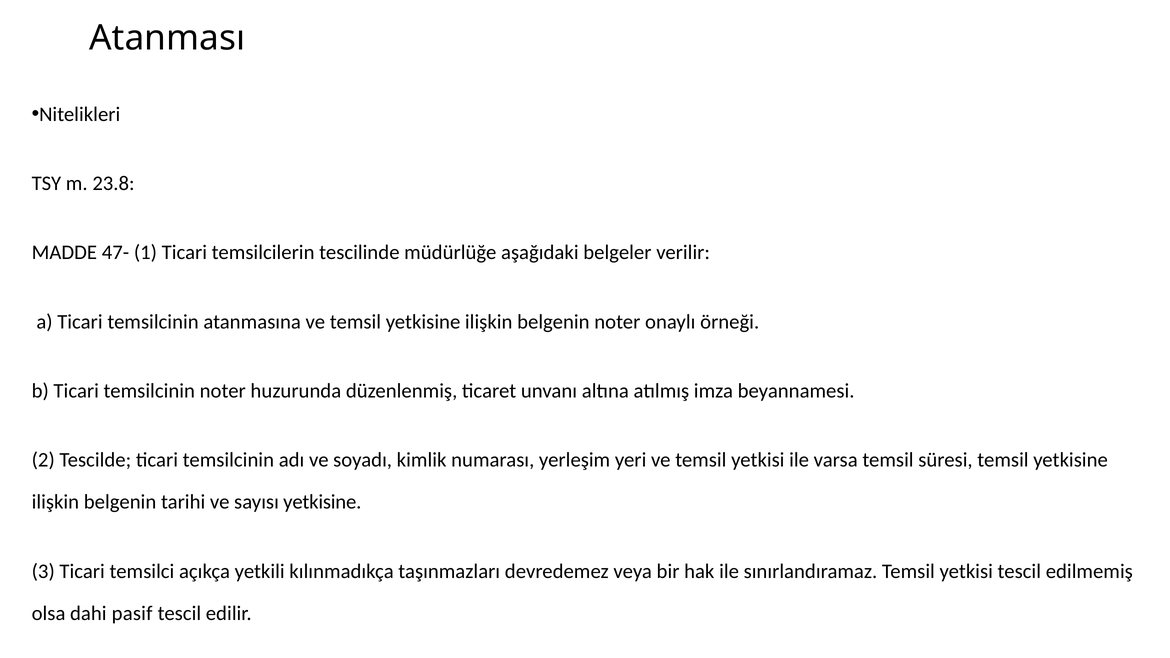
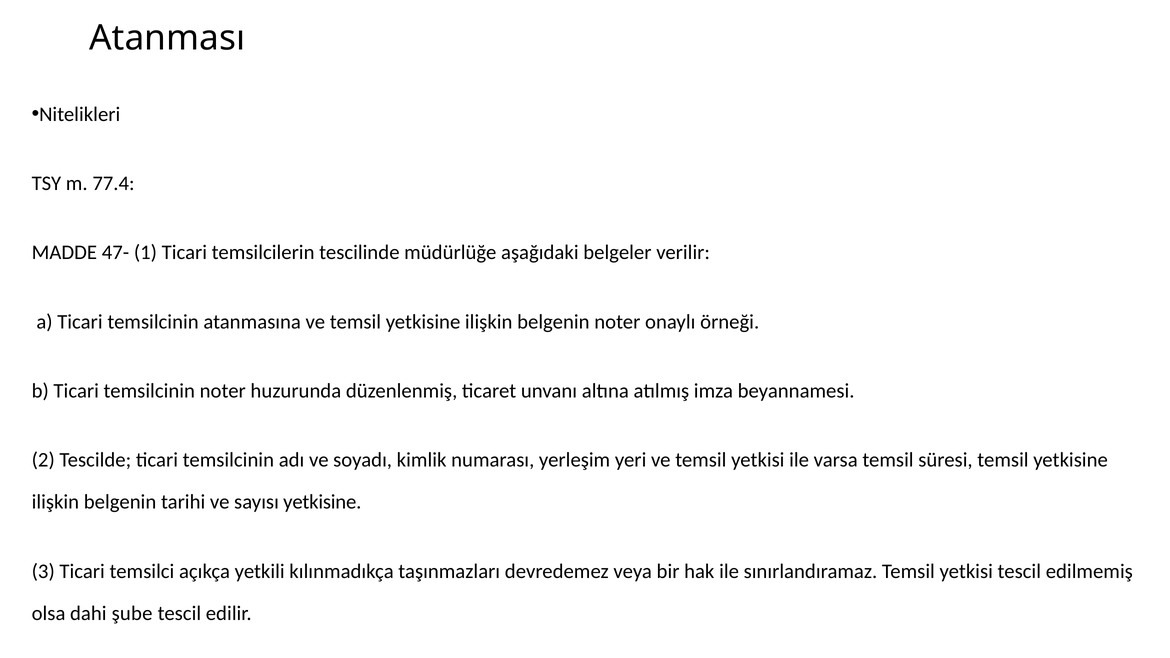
23.8: 23.8 -> 77.4
pasif: pasif -> şube
